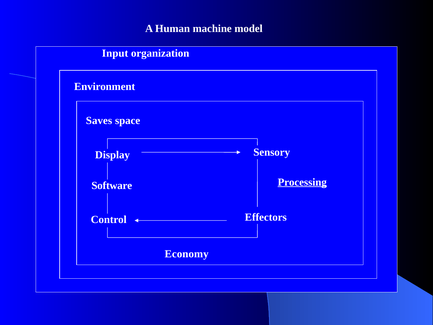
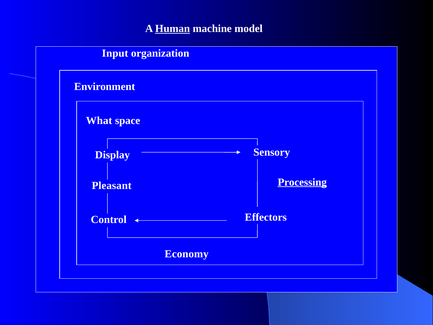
Human underline: none -> present
Saves: Saves -> What
Software: Software -> Pleasant
